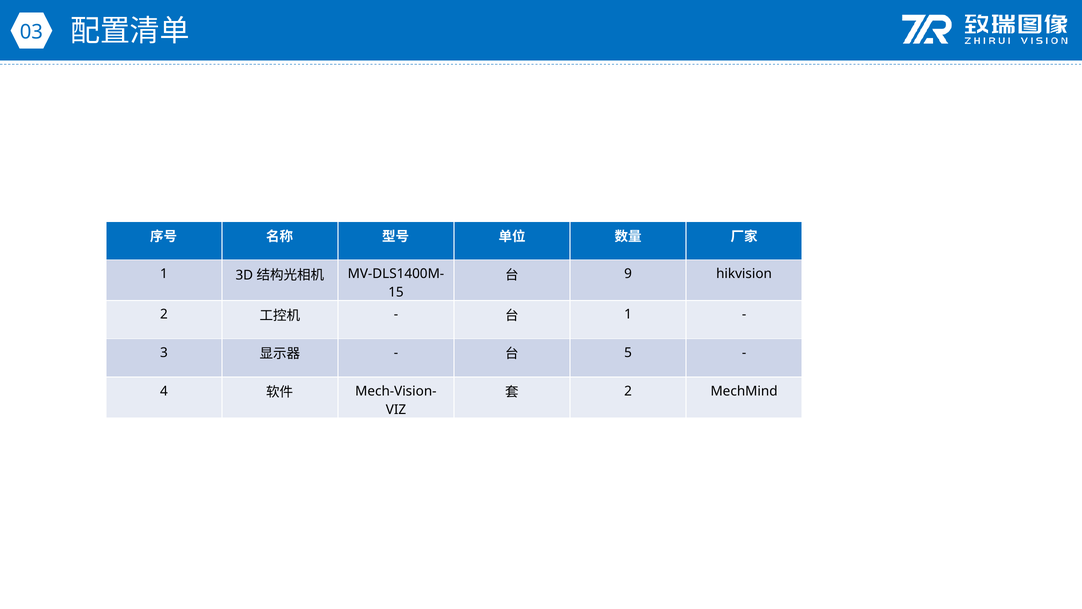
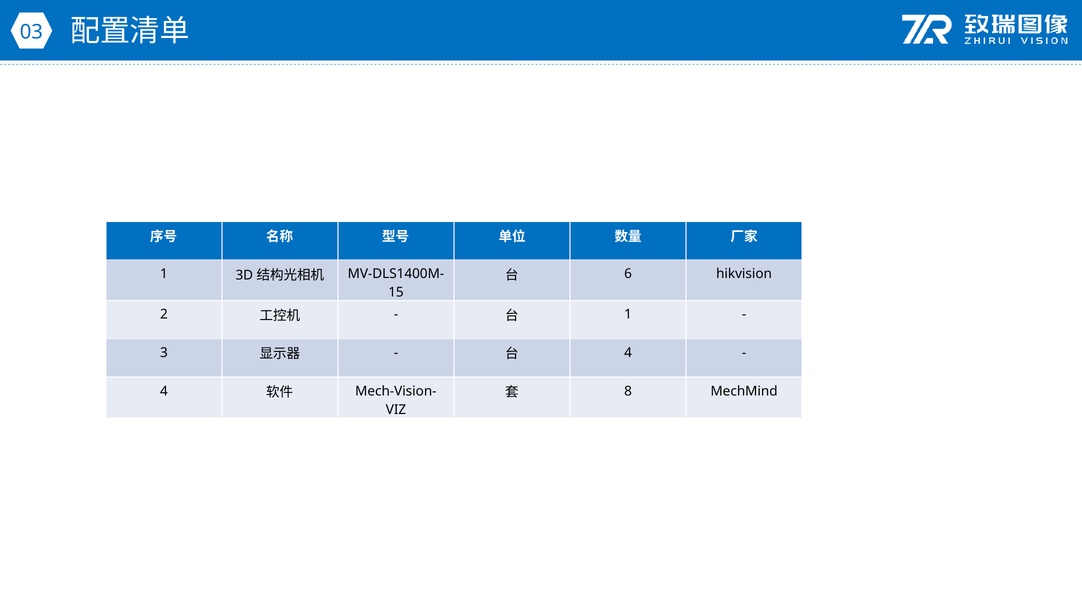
9: 9 -> 6
5 at (628, 353): 5 -> 4
2 at (628, 391): 2 -> 8
